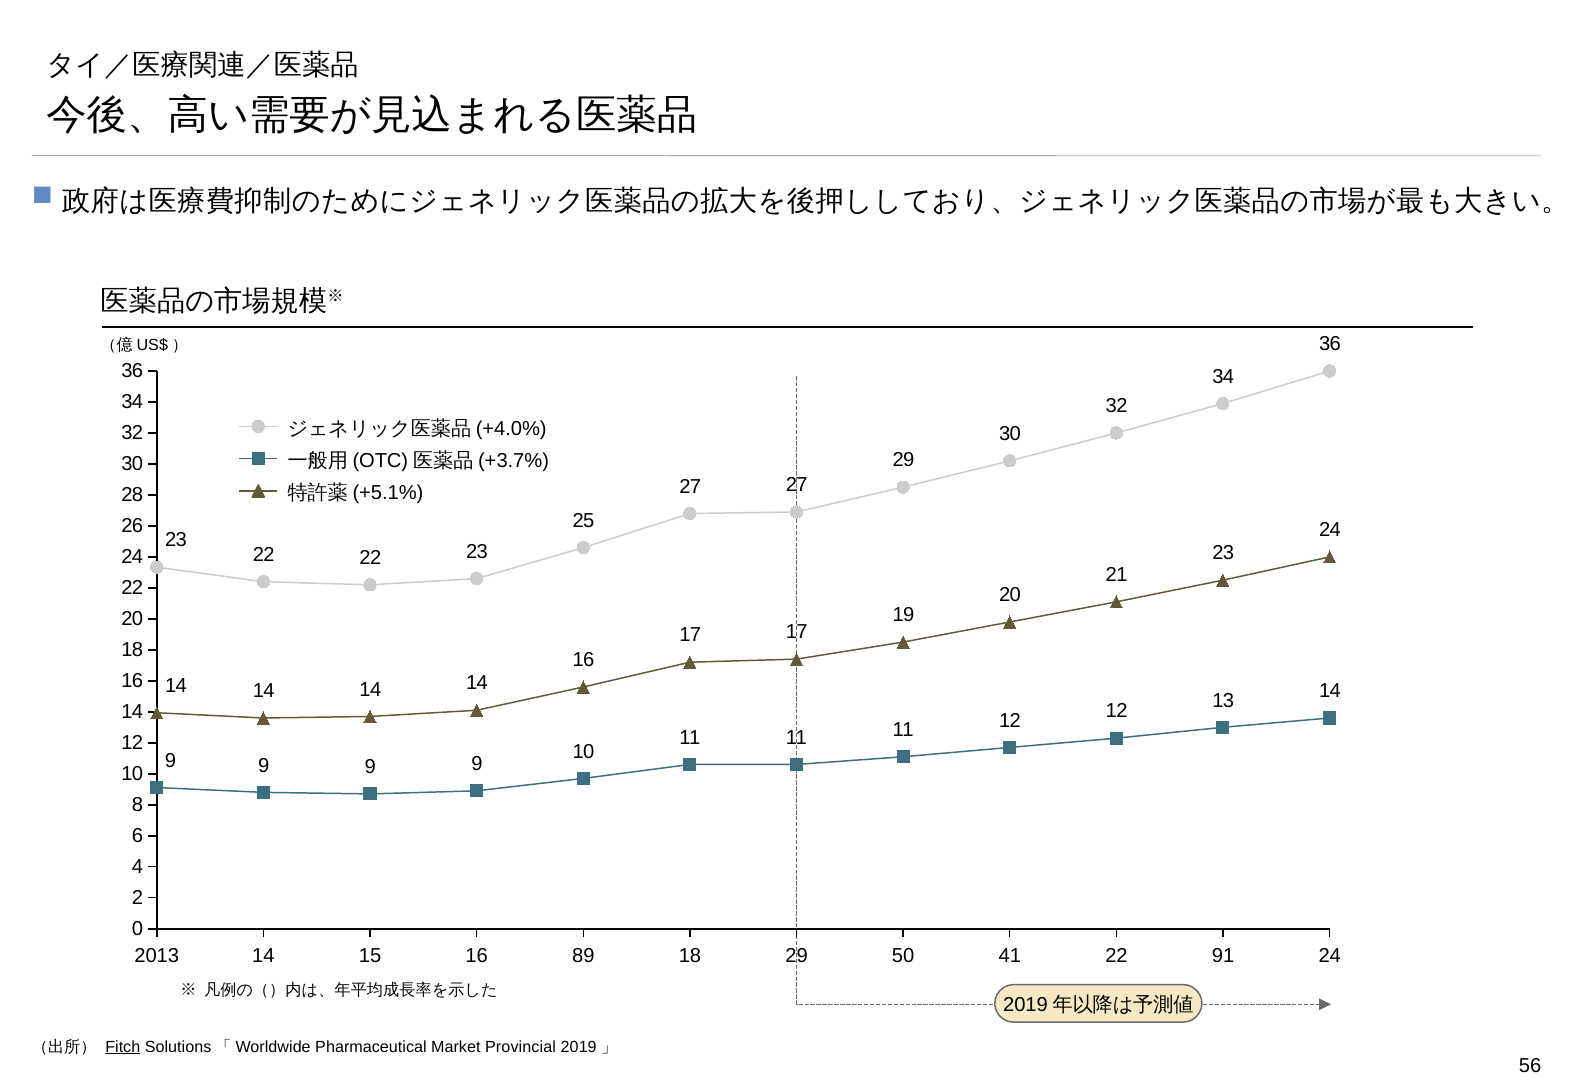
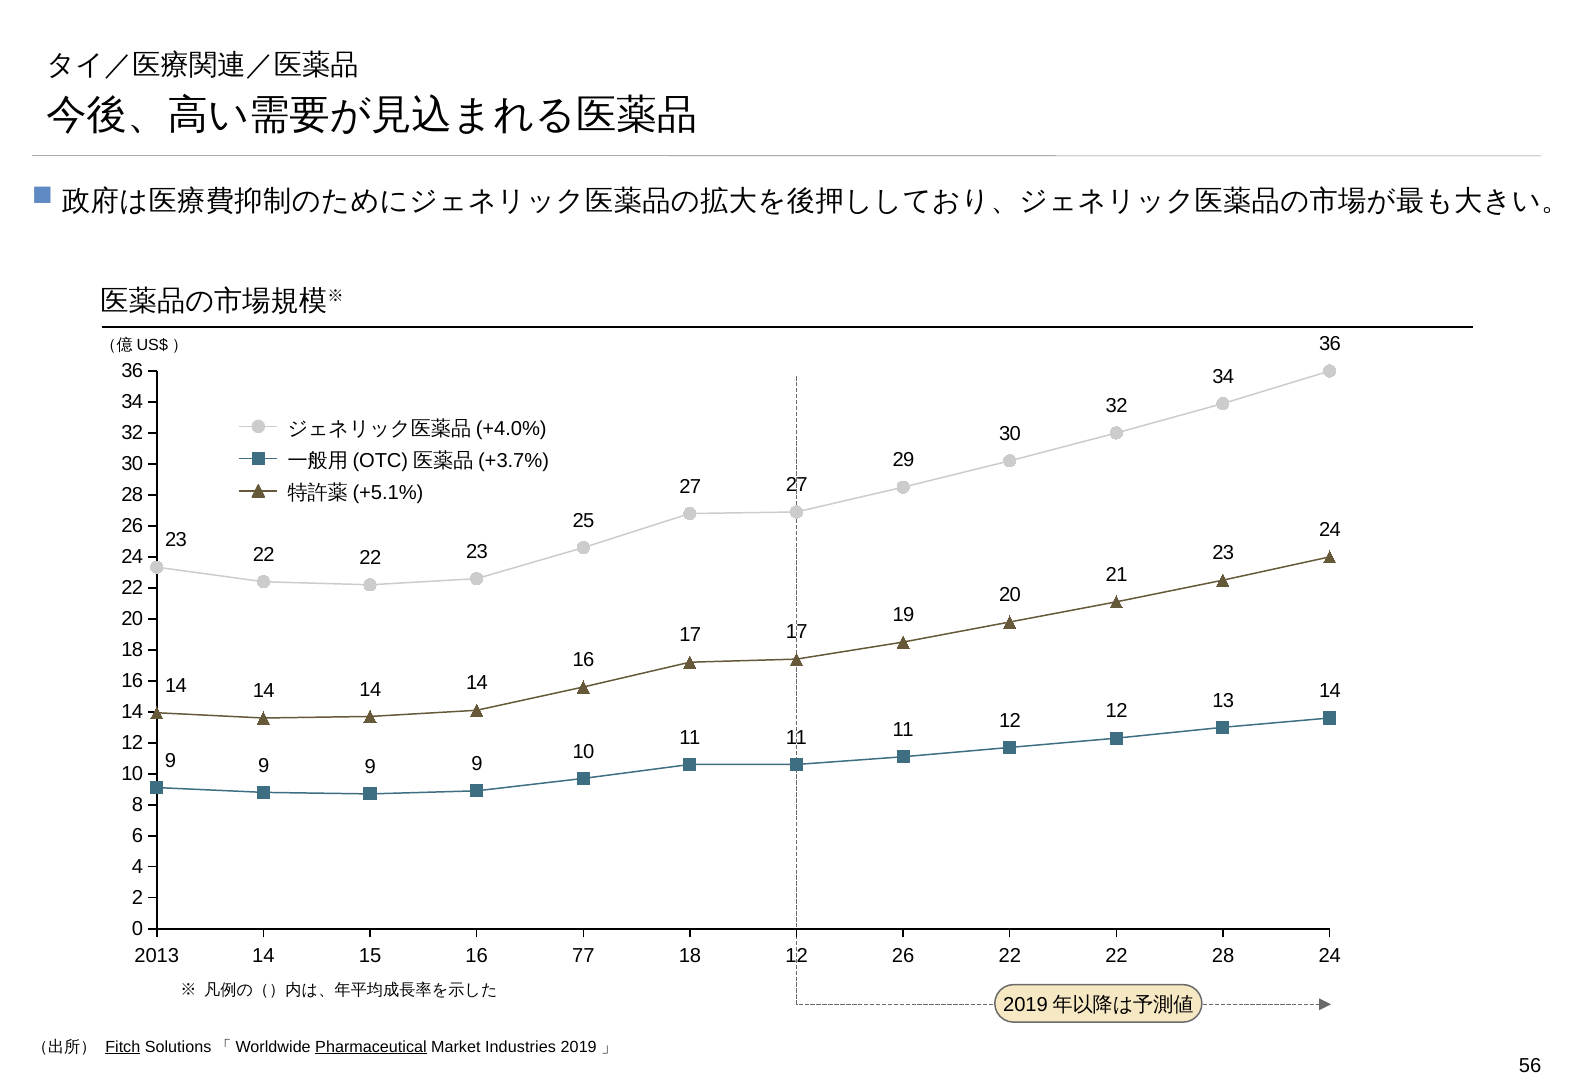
89: 89 -> 77
2013 29: 29 -> 12
18 50: 50 -> 26
15 41: 41 -> 22
22 91: 91 -> 28
Pharmaceutical underline: none -> present
Provincial: Provincial -> Industries
